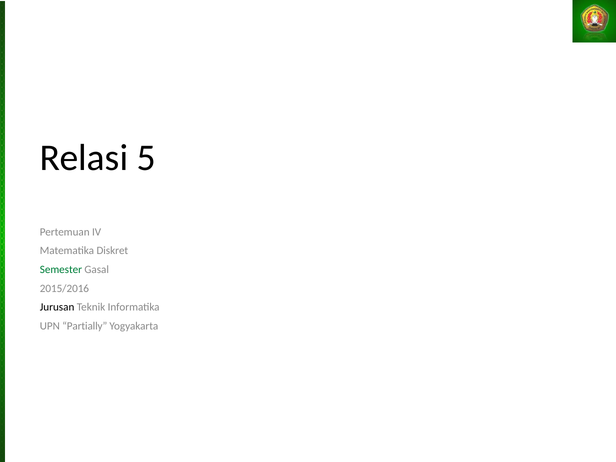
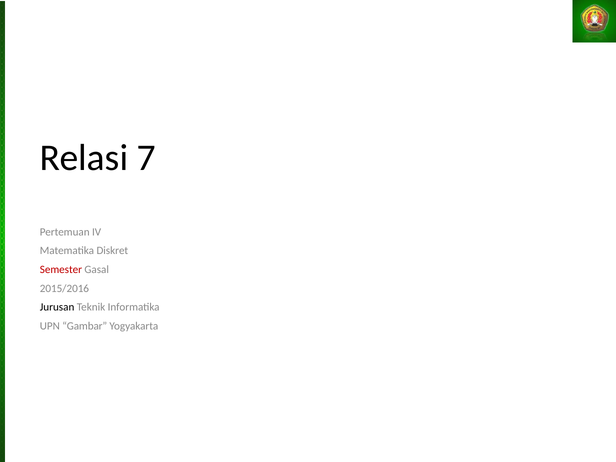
5: 5 -> 7
Semester colour: green -> red
Partially: Partially -> Gambar
